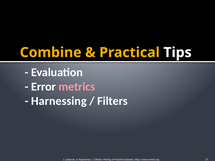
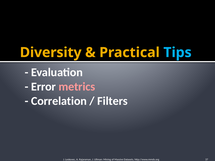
Combine: Combine -> Diversity
Tips colour: white -> light blue
Harnessing: Harnessing -> Correlation
